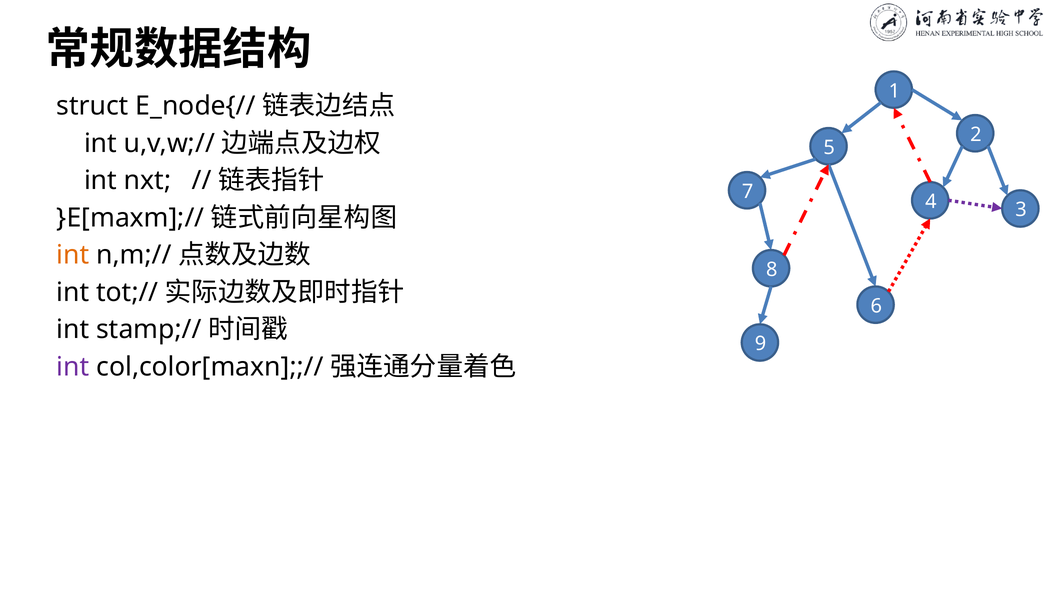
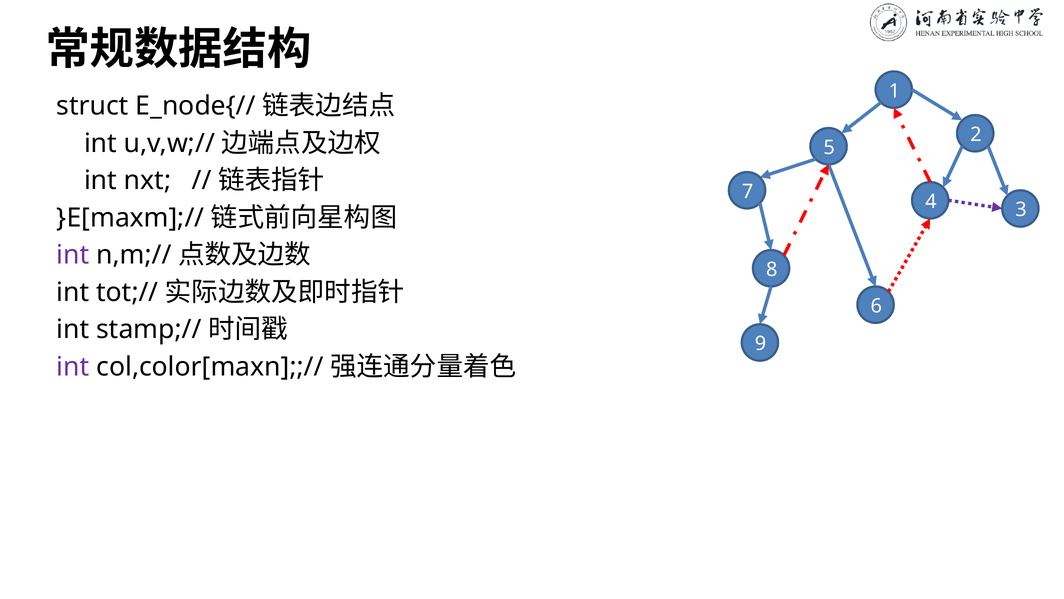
int at (73, 255) colour: orange -> purple
